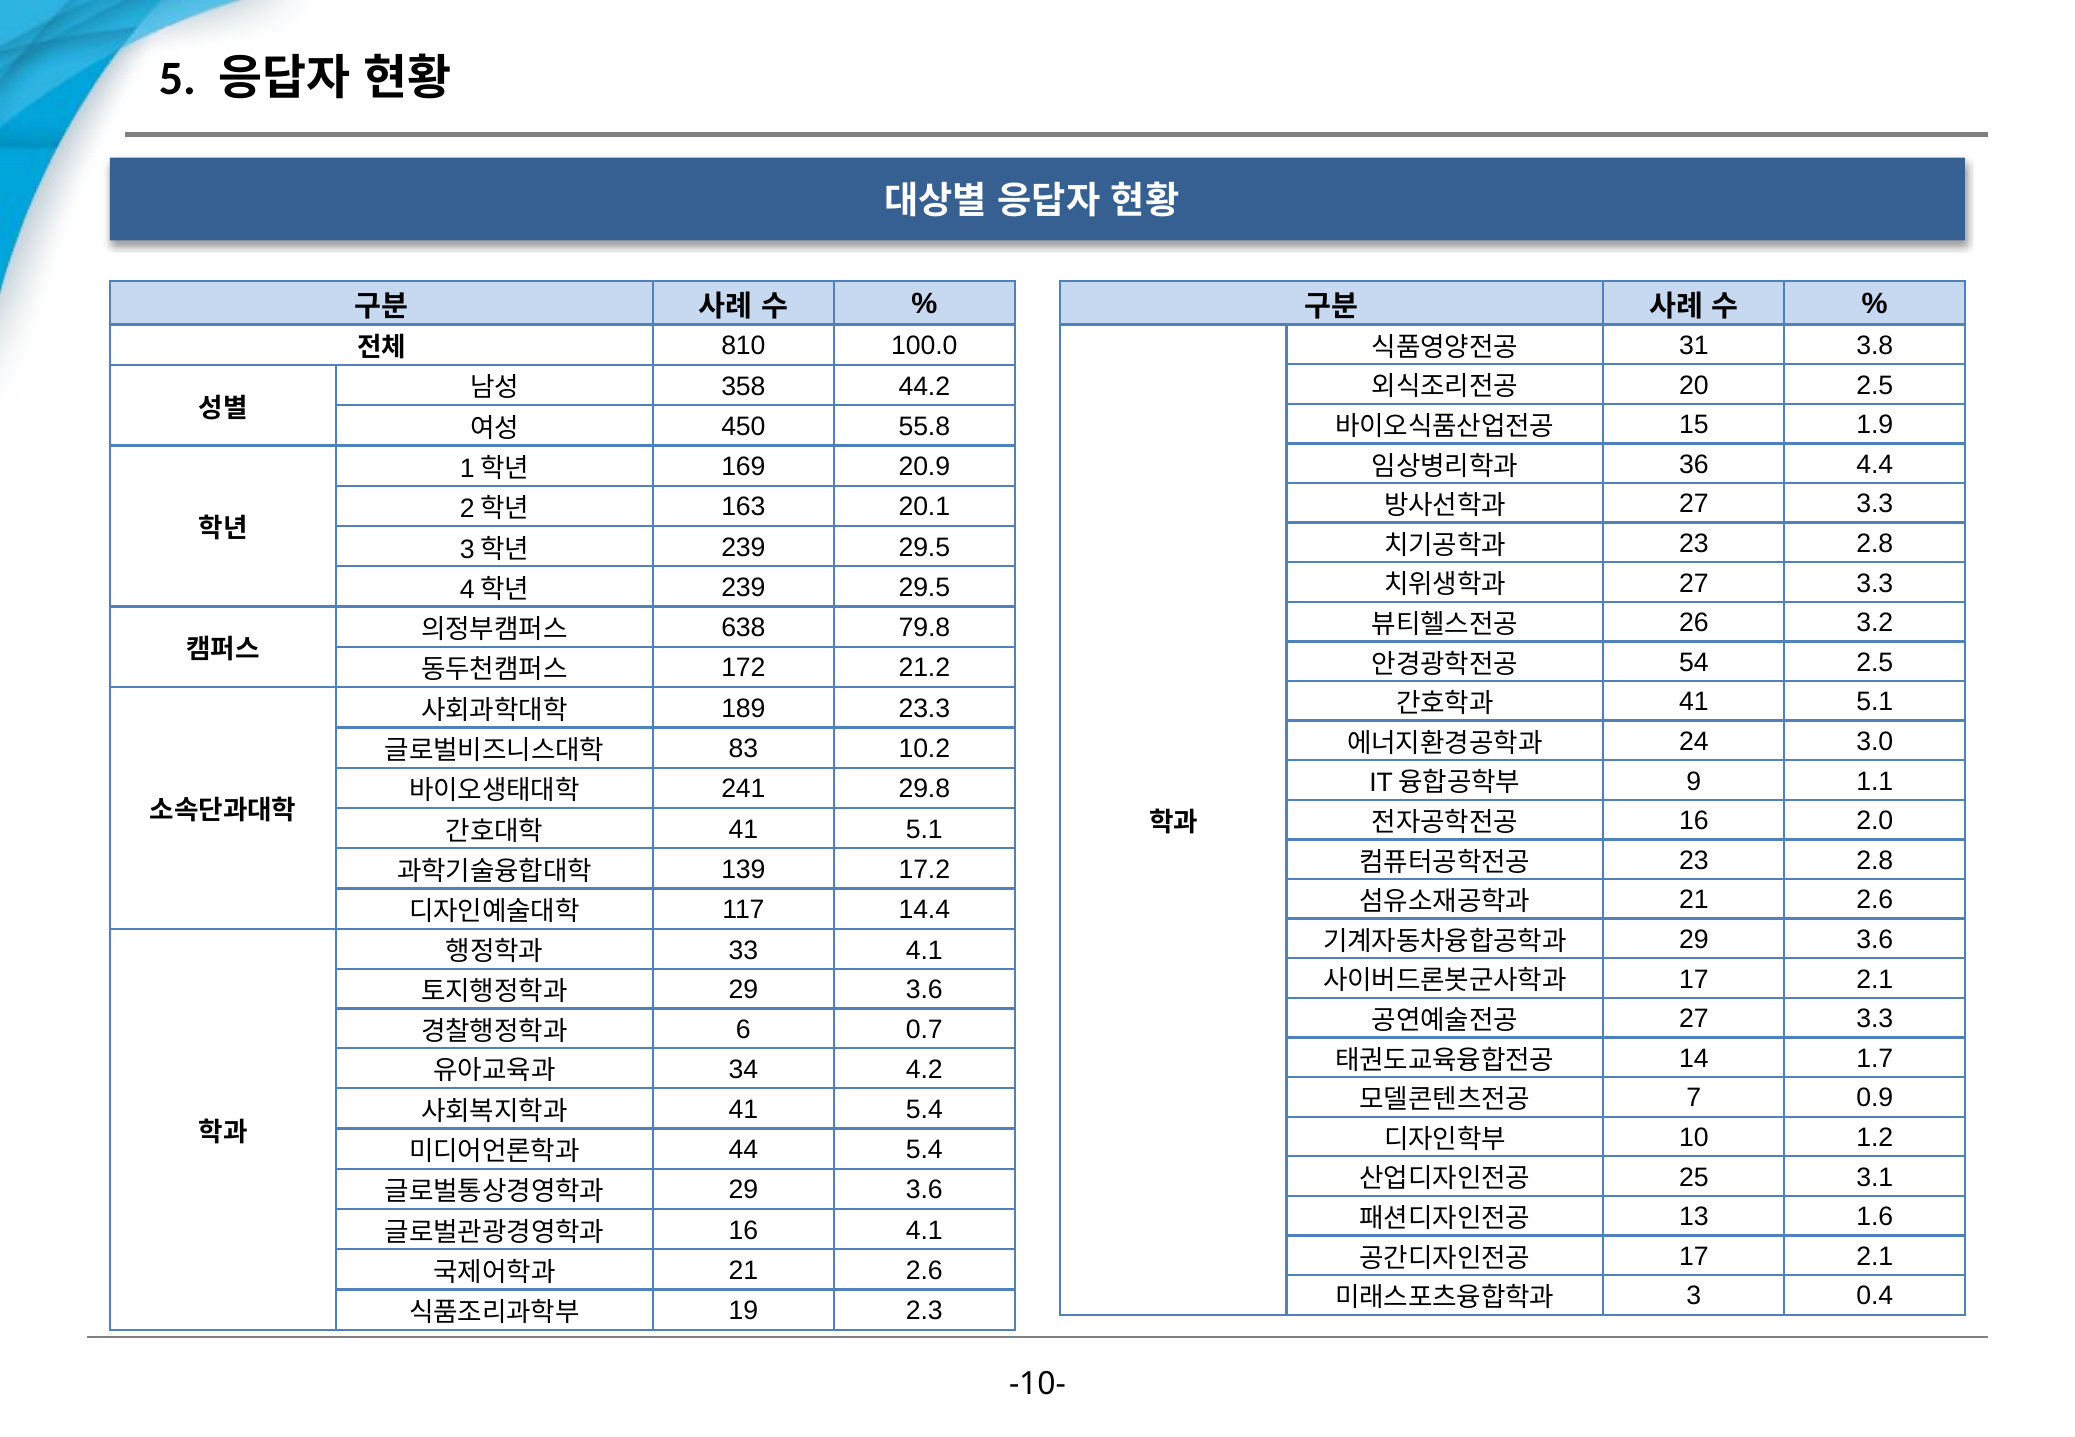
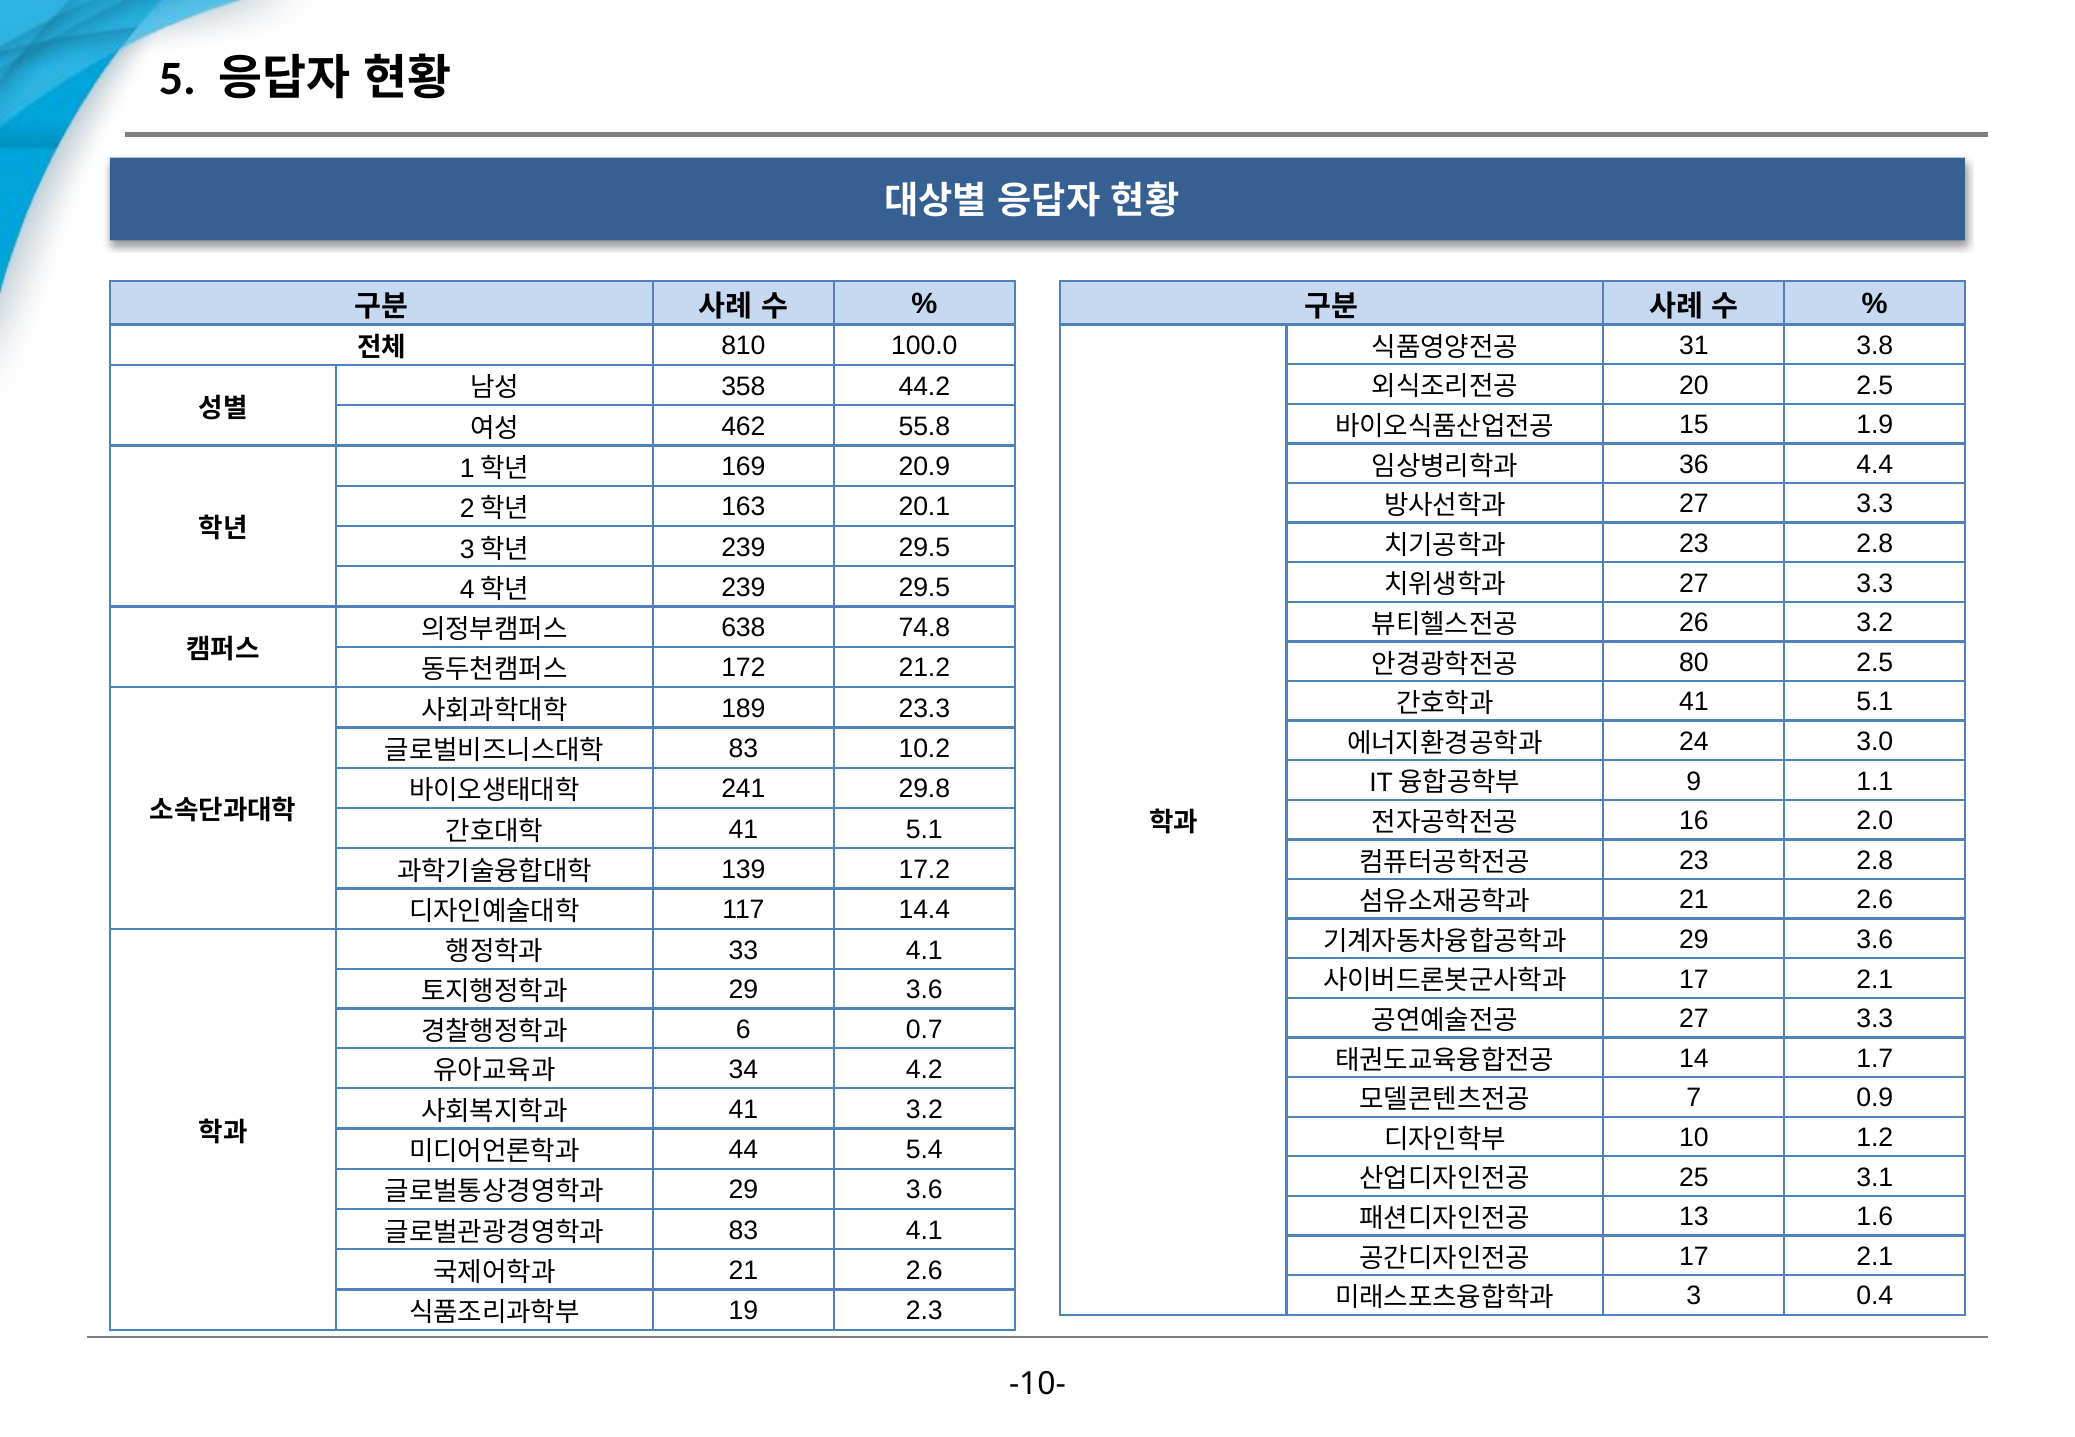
450: 450 -> 462
79.8: 79.8 -> 74.8
54: 54 -> 80
41 5.4: 5.4 -> 3.2
16 at (743, 1230): 16 -> 83
